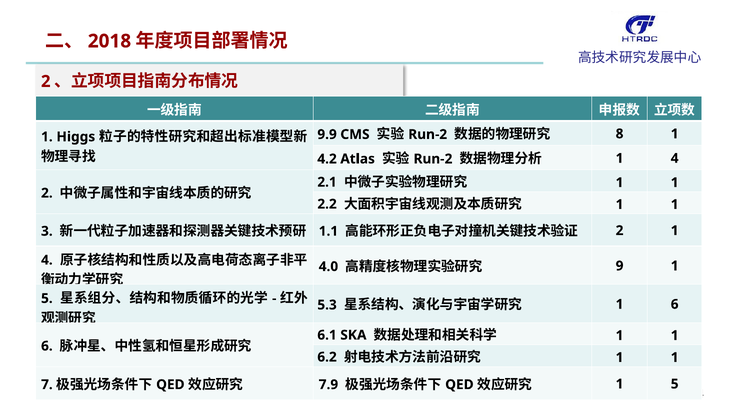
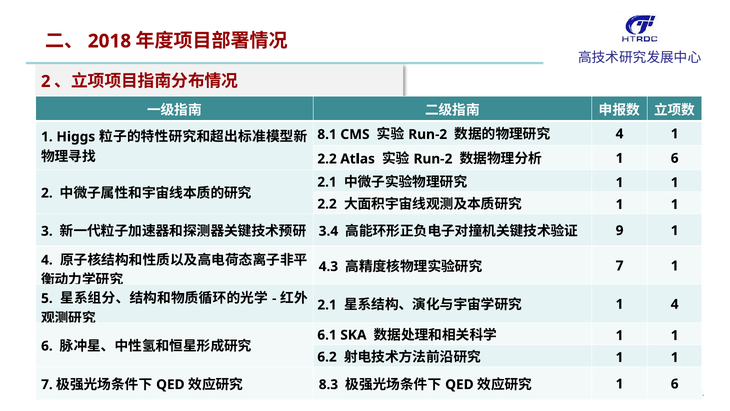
9.9: 9.9 -> 8.1
8 at (620, 134): 8 -> 4
4.2 at (327, 159): 4.2 -> 2.2
4 at (675, 158): 4 -> 6
1.1: 1.1 -> 3.4
2 at (620, 230): 2 -> 9
4.0: 4.0 -> 4.3
9 at (620, 266): 9 -> 7
5.3 at (327, 305): 5.3 -> 2.1
6 at (675, 304): 6 -> 4
7.9: 7.9 -> 8.3
5 at (675, 384): 5 -> 6
